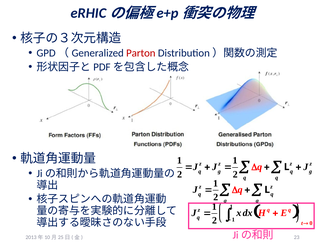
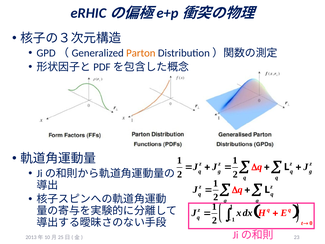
Parton colour: red -> orange
